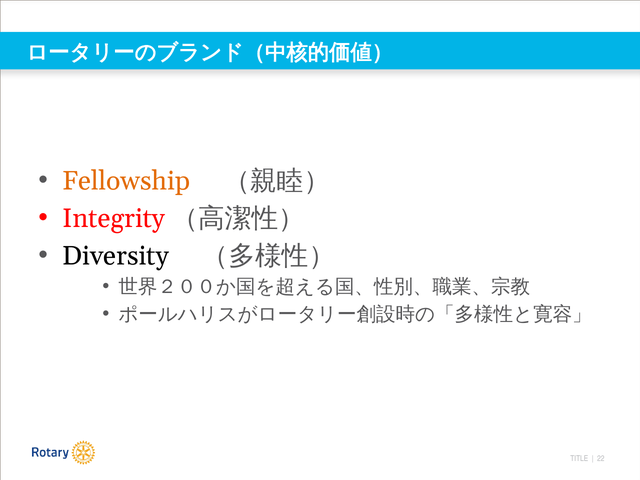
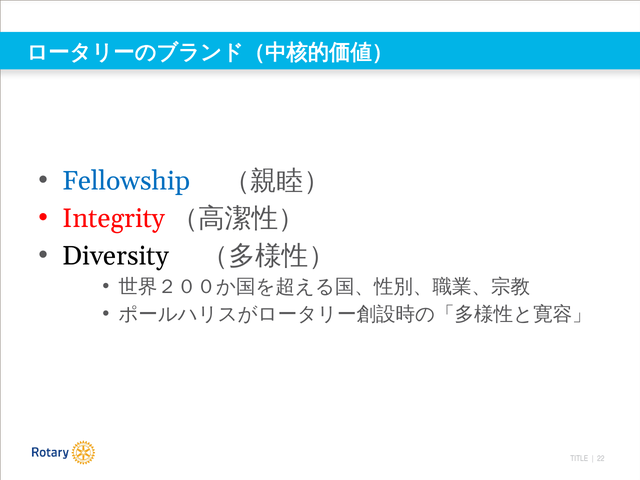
Fellowship colour: orange -> blue
